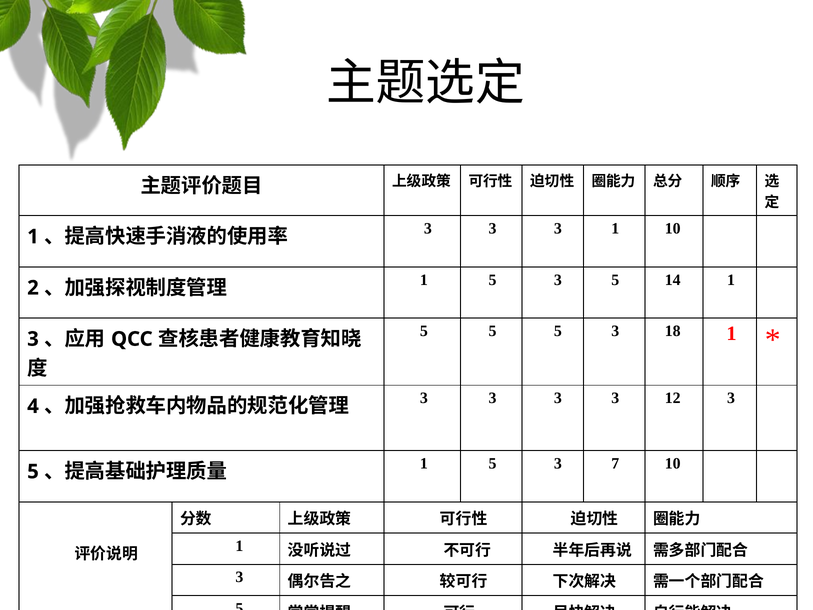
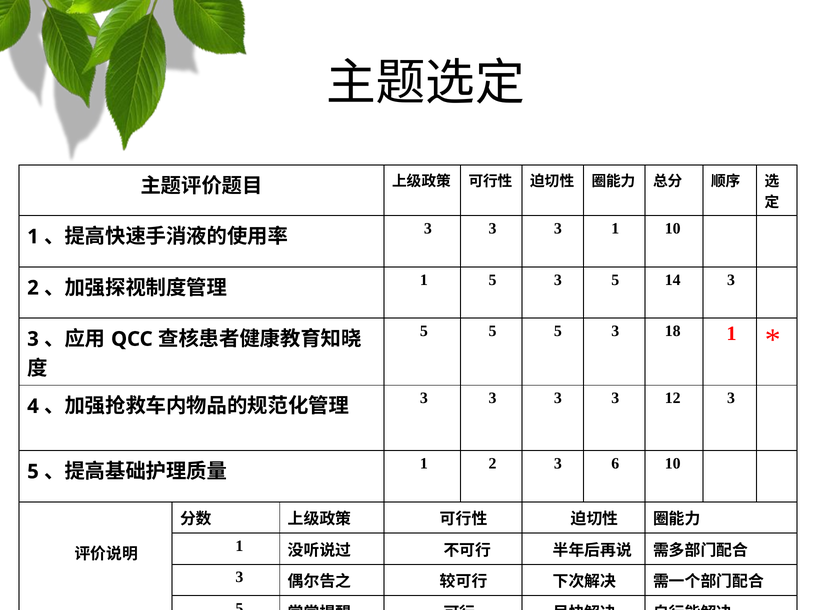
14 1: 1 -> 3
5 at (492, 463): 5 -> 2
7: 7 -> 6
